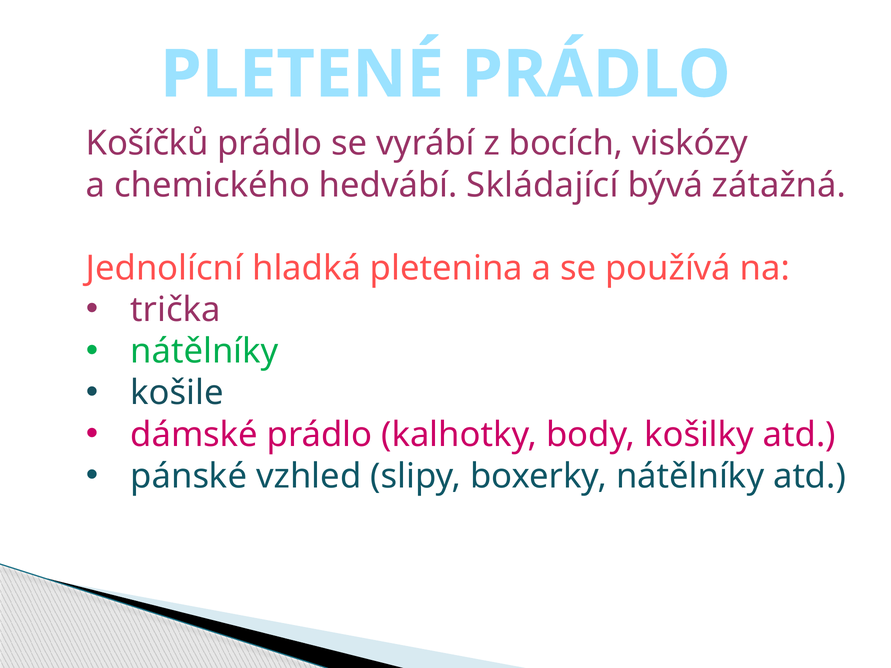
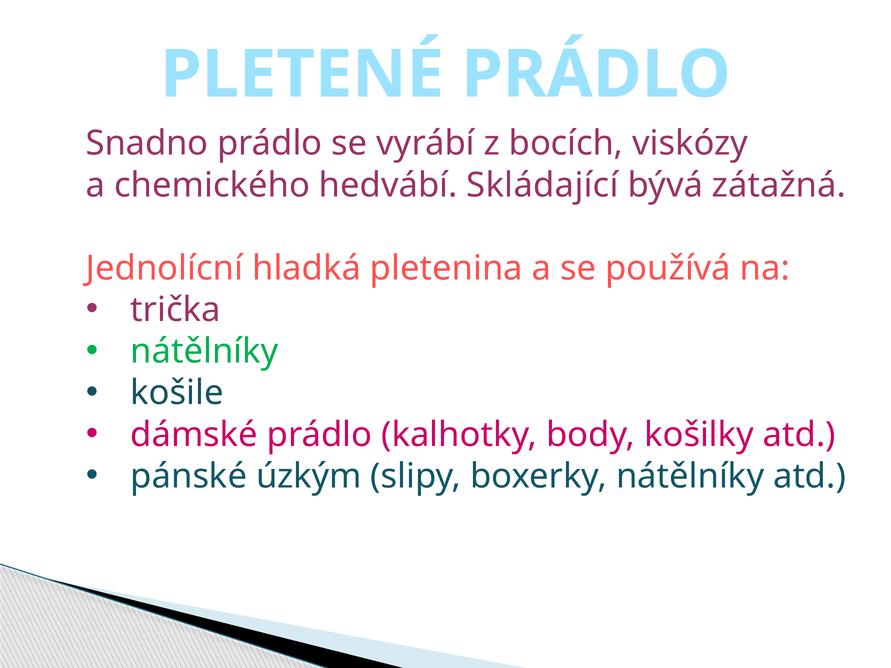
Košíčků: Košíčků -> Snadno
vzhled: vzhled -> úzkým
